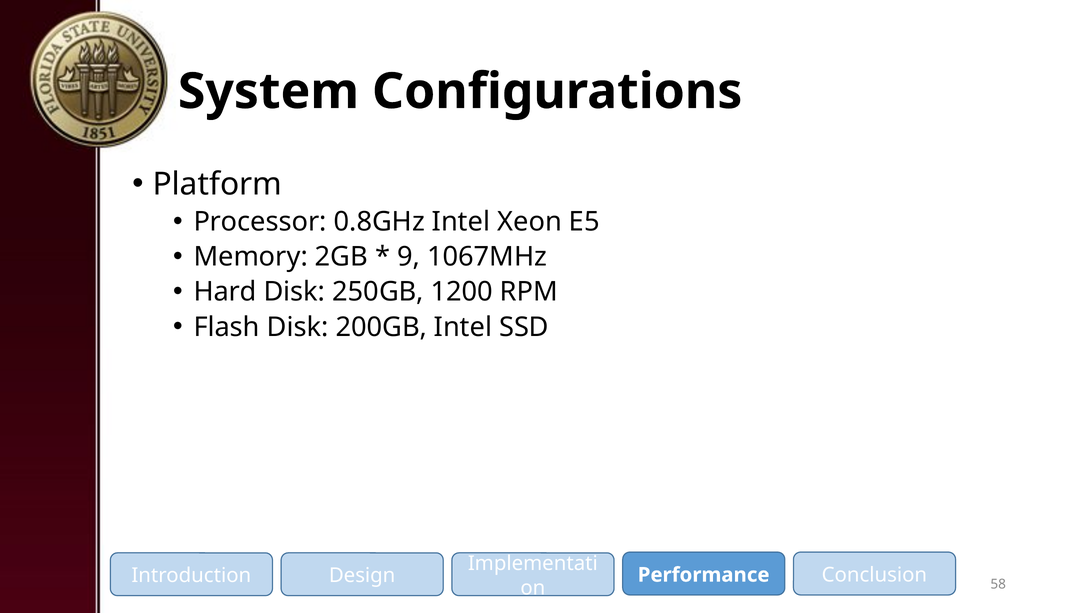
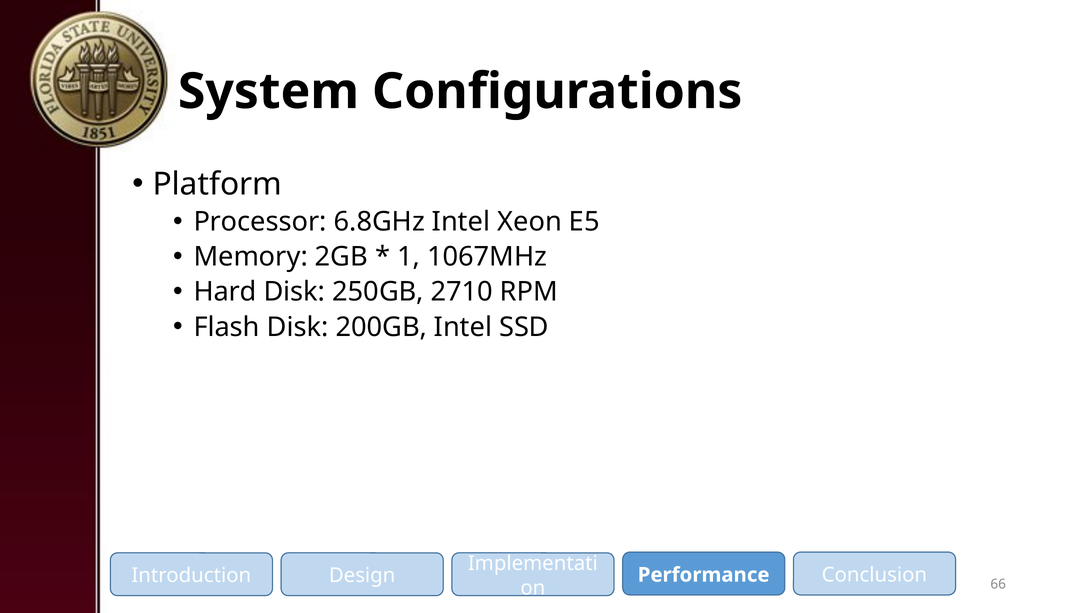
0.8GHz: 0.8GHz -> 6.8GHz
9: 9 -> 1
1200: 1200 -> 2710
58: 58 -> 66
